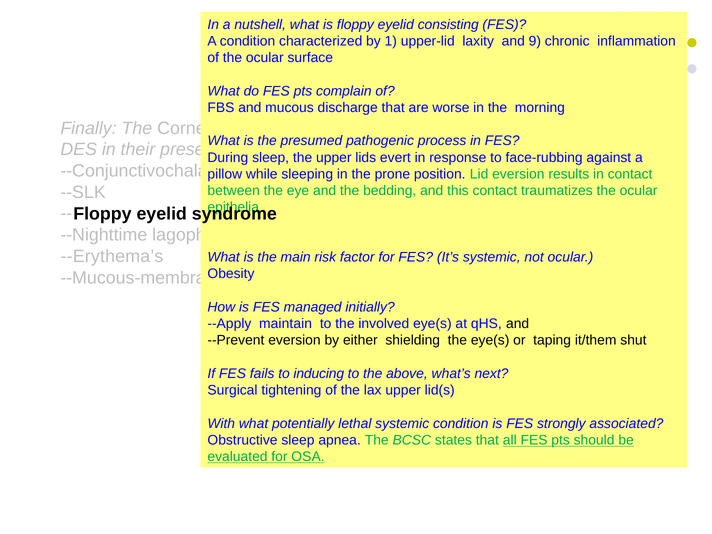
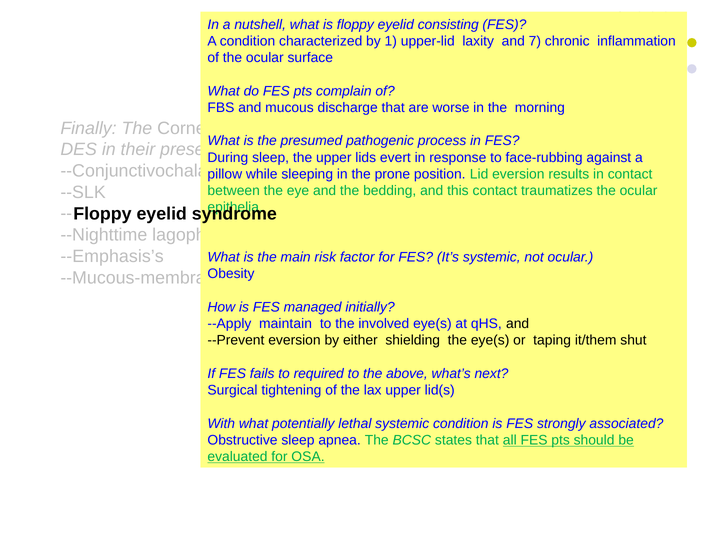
9: 9 -> 7
--Erythema’s: --Erythema’s -> --Emphasis’s
inducing: inducing -> required
